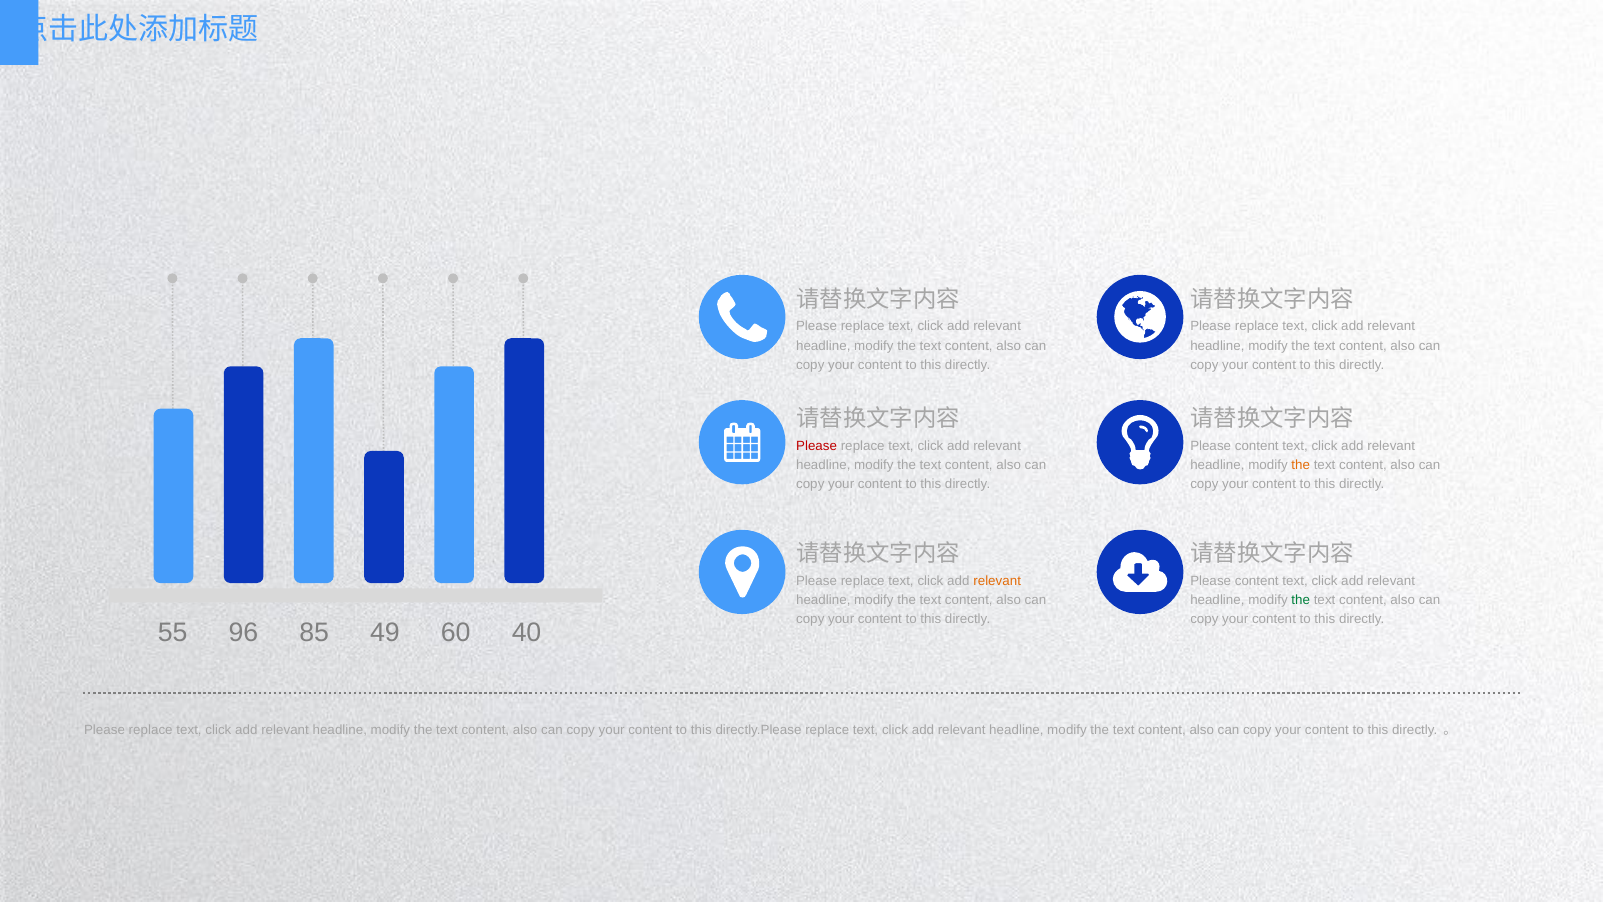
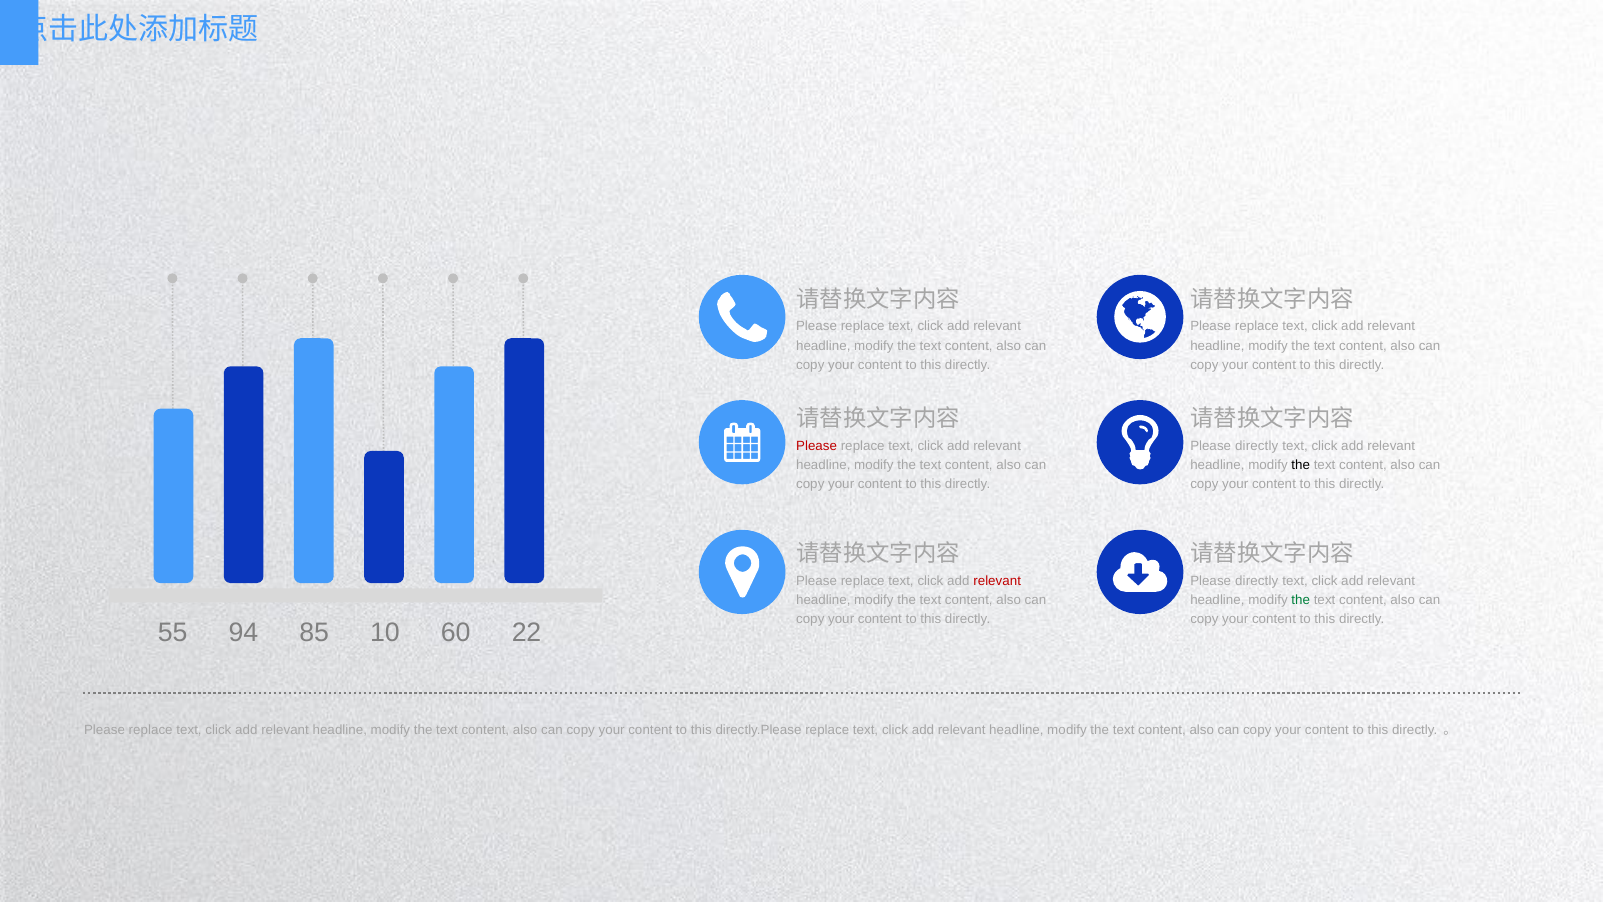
content at (1257, 446): content -> directly
the at (1301, 465) colour: orange -> black
relevant at (997, 581) colour: orange -> red
content at (1257, 581): content -> directly
96: 96 -> 94
49: 49 -> 10
40: 40 -> 22
